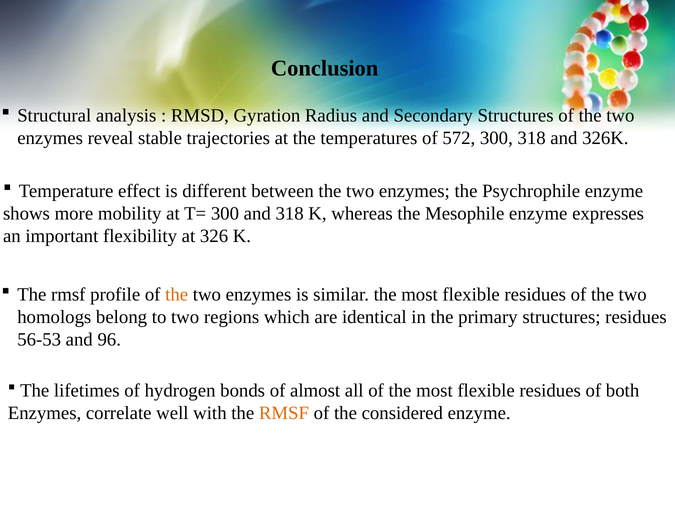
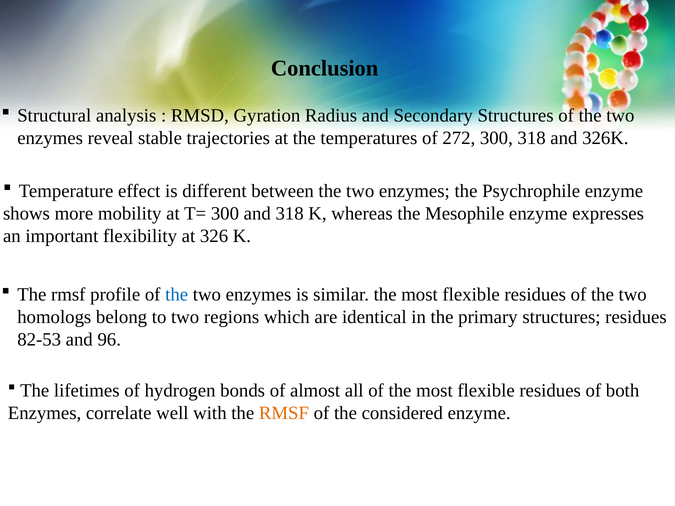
572: 572 -> 272
the at (177, 295) colour: orange -> blue
56-53: 56-53 -> 82-53
